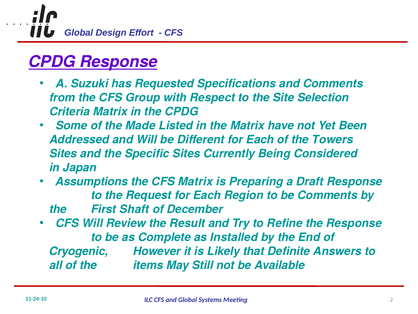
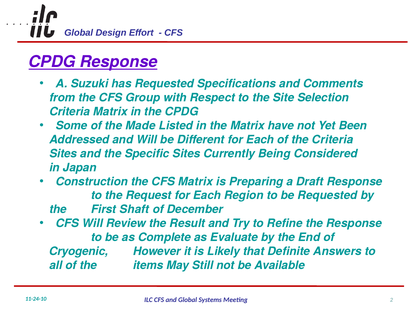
the Towers: Towers -> Criteria
Assumptions: Assumptions -> Construction
be Comments: Comments -> Requested
Installed: Installed -> Evaluate
